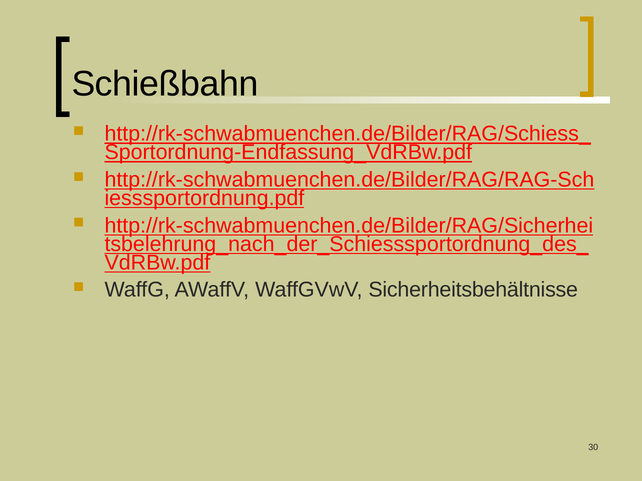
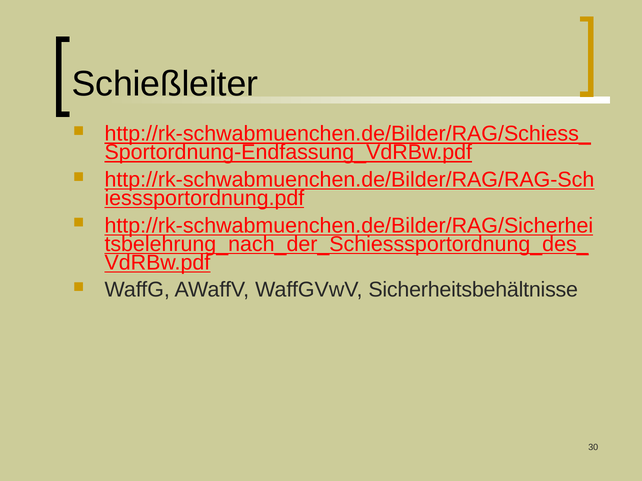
Schießbahn: Schießbahn -> Schießleiter
